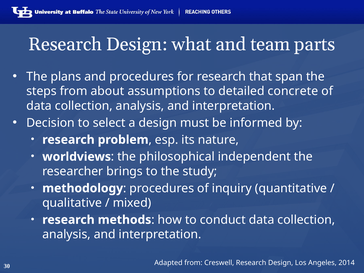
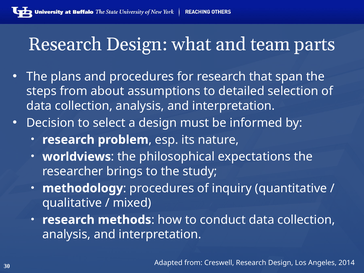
concrete: concrete -> selection
independent: independent -> expectations
